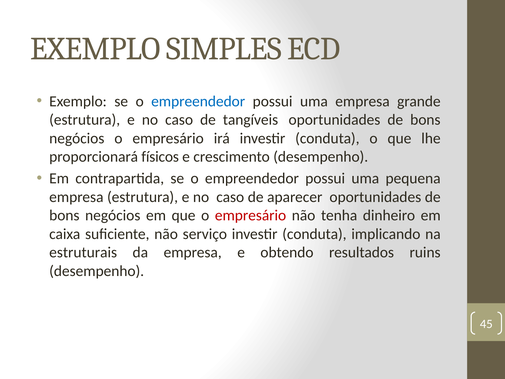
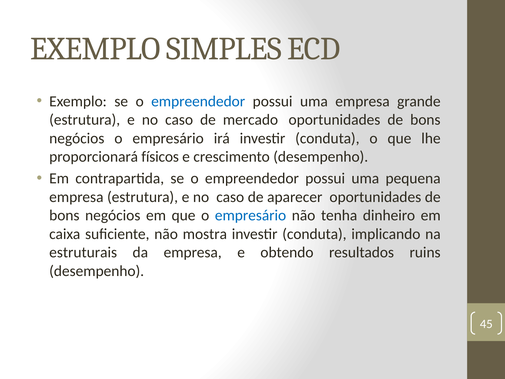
tangíveis: tangíveis -> mercado
empresário at (251, 215) colour: red -> blue
serviço: serviço -> mostra
